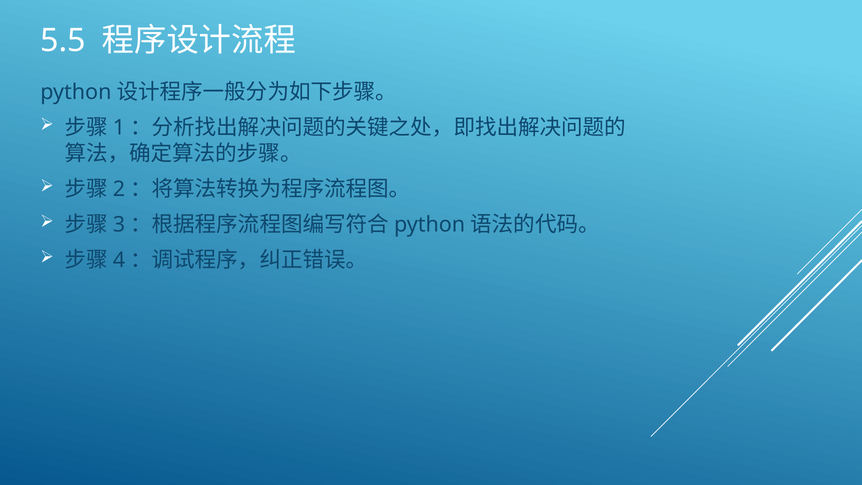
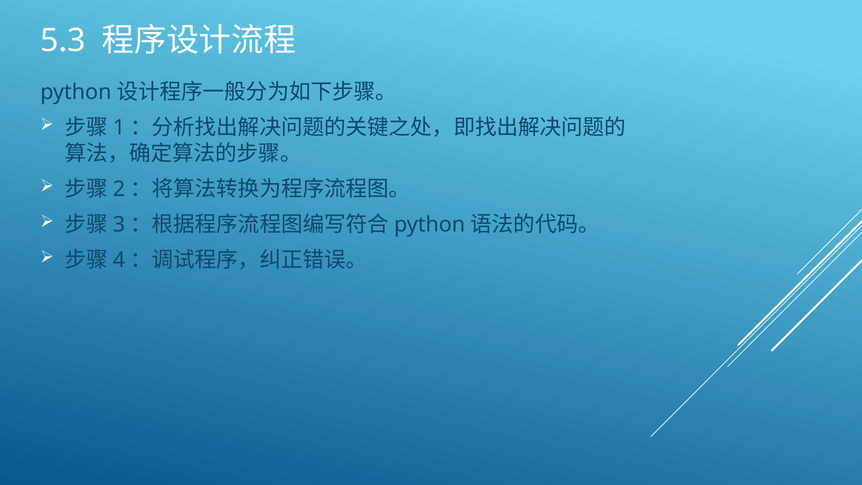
5.5: 5.5 -> 5.3
